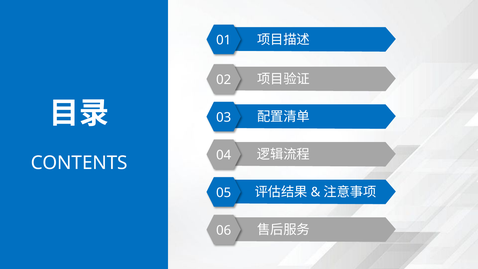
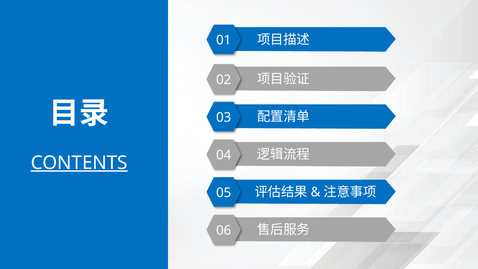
CONTENTS underline: none -> present
